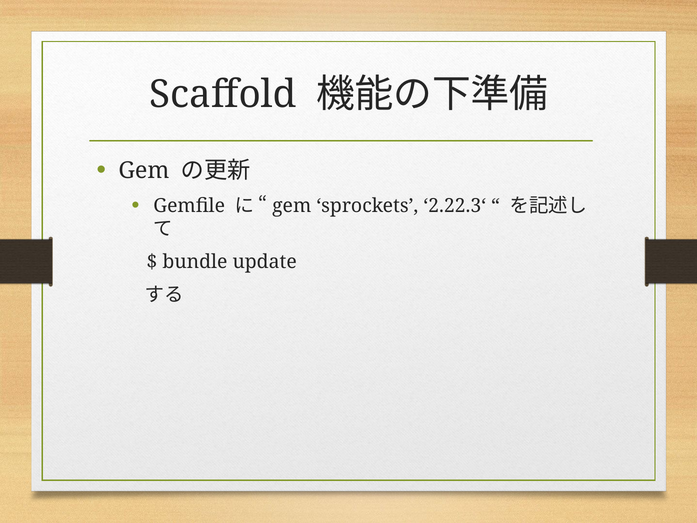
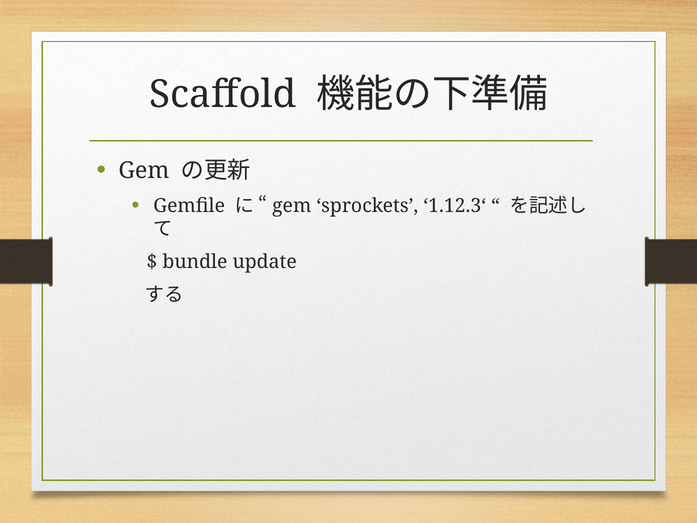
2.22.3‘: 2.22.3‘ -> 1.12.3‘
